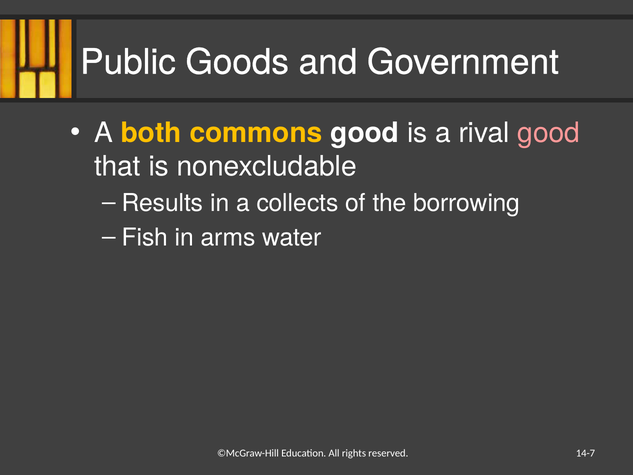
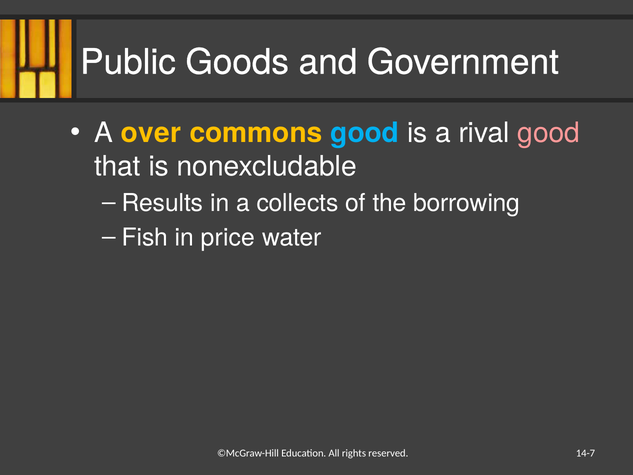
both: both -> over
good at (365, 133) colour: white -> light blue
arms: arms -> price
